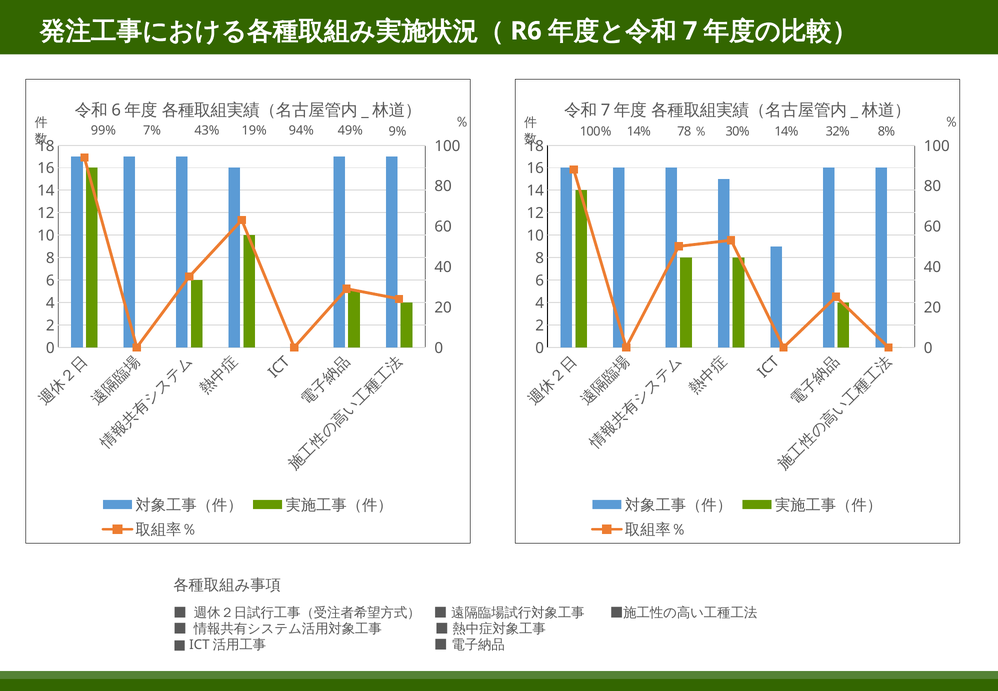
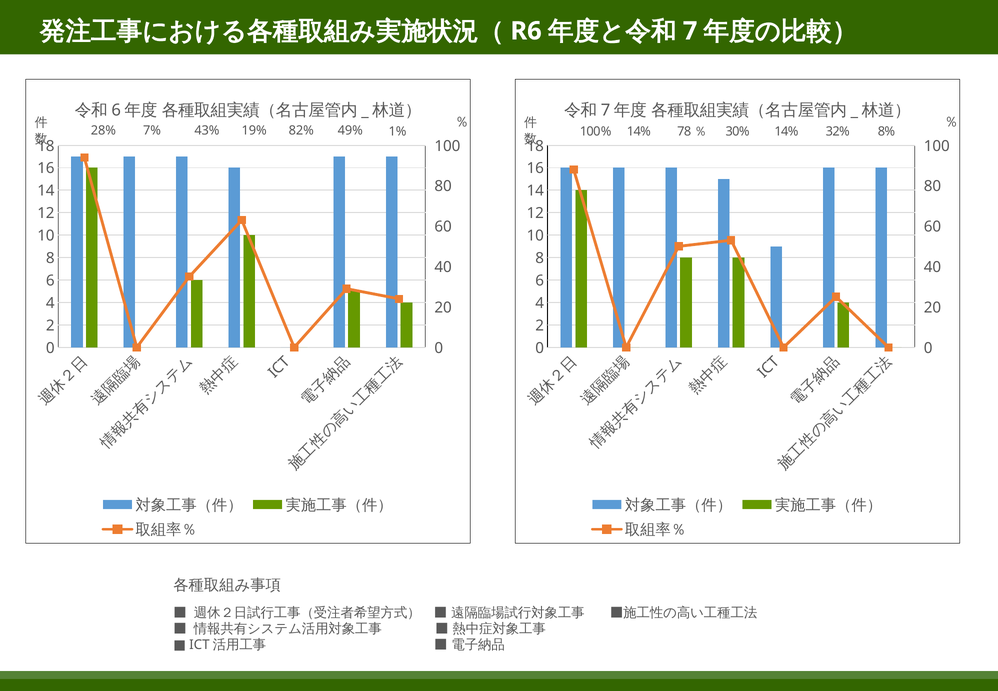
99%: 99% -> 28%
94%: 94% -> 82%
9%: 9% -> 1%
